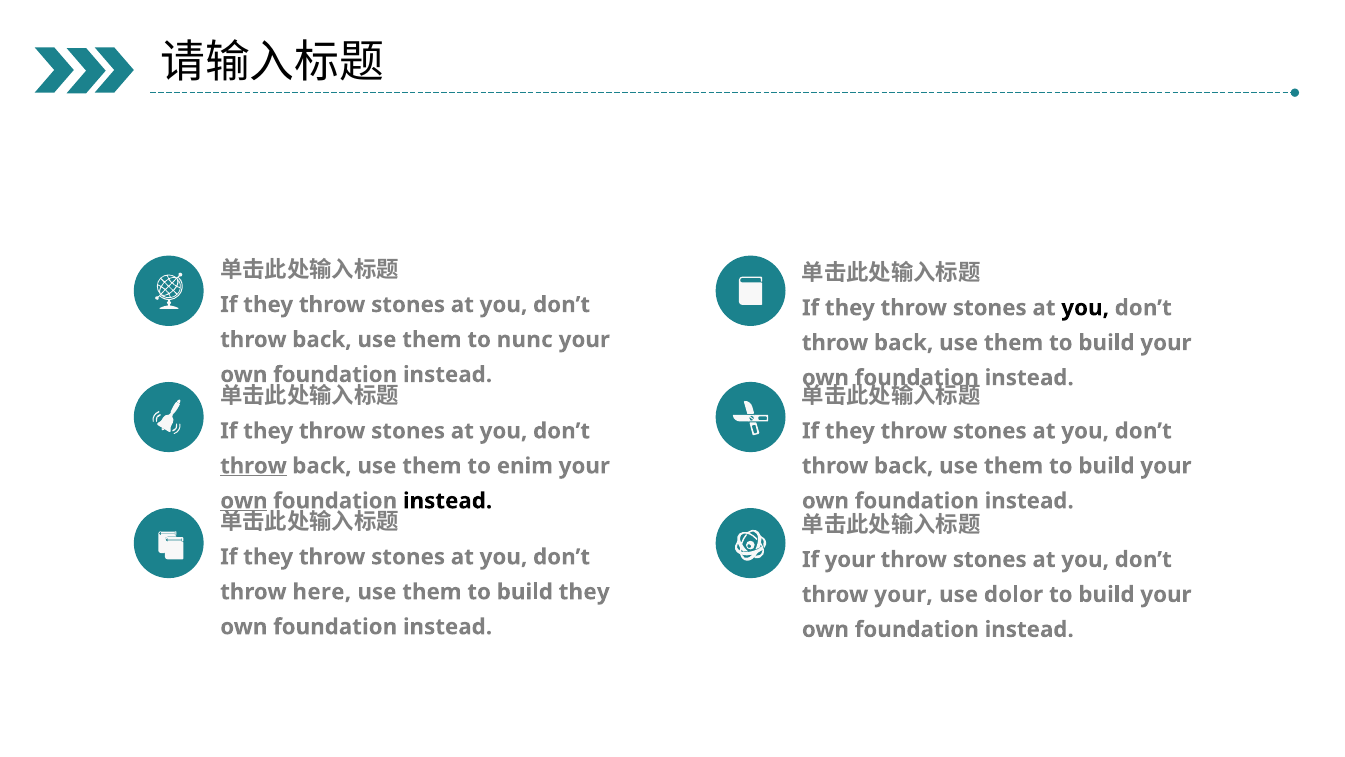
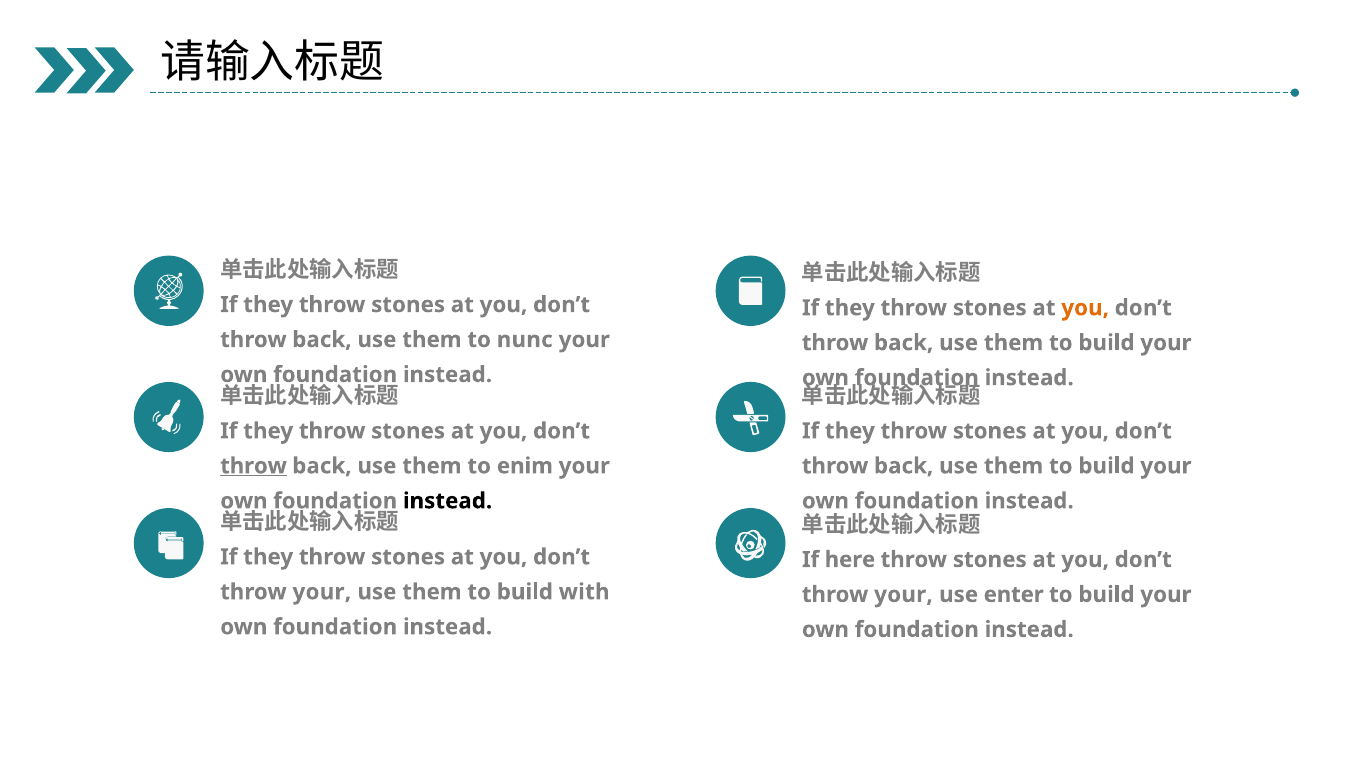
you at (1085, 308) colour: black -> orange
own at (244, 501) underline: present -> none
If your: your -> here
here at (322, 592): here -> your
build they: they -> with
dolor: dolor -> enter
